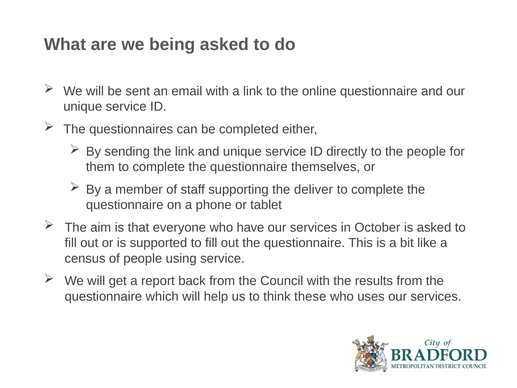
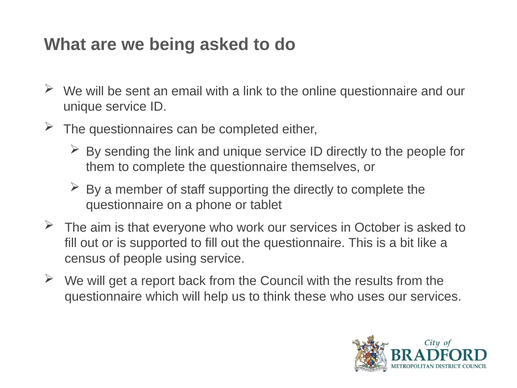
the deliver: deliver -> directly
have: have -> work
